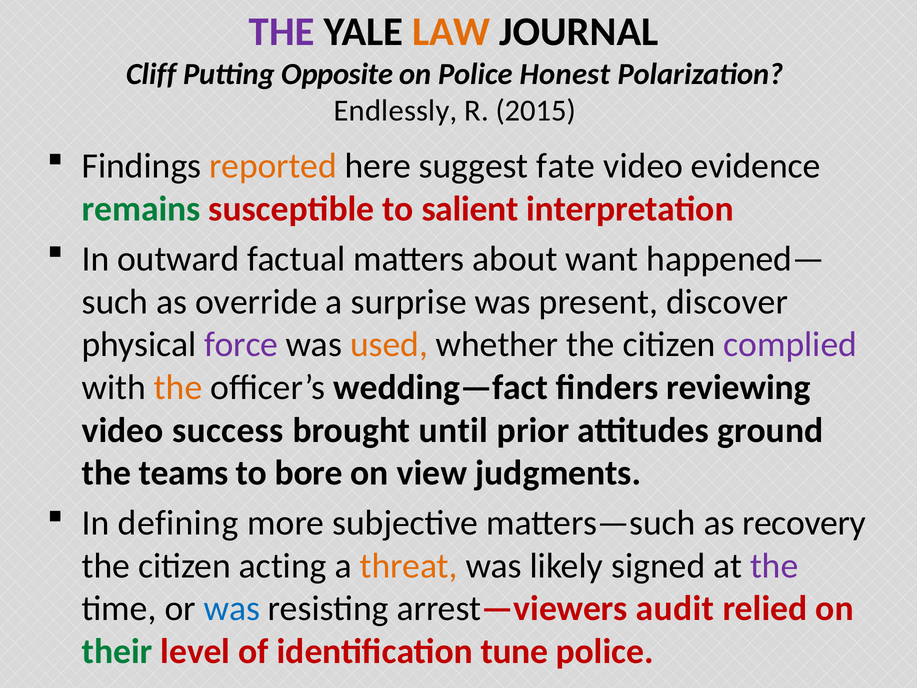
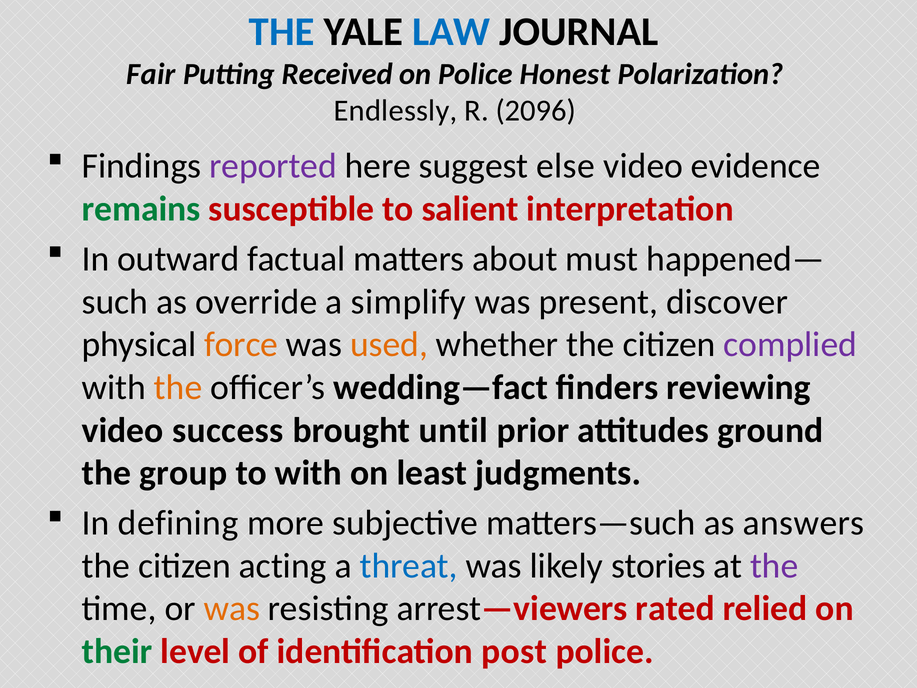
THE at (282, 32) colour: purple -> blue
LAW colour: orange -> blue
Cliff: Cliff -> Fair
Opposite: Opposite -> Received
2015: 2015 -> 2096
reported colour: orange -> purple
fate: fate -> else
want: want -> must
surprise: surprise -> simplify
force colour: purple -> orange
teams: teams -> group
to bore: bore -> with
view: view -> least
recovery: recovery -> answers
threat colour: orange -> blue
signed: signed -> stories
was at (232, 609) colour: blue -> orange
audit: audit -> rated
tune: tune -> post
